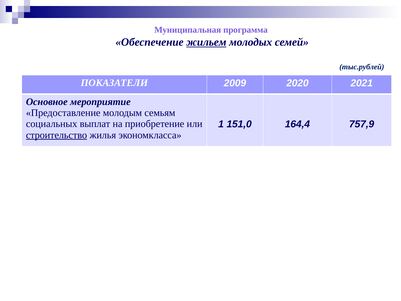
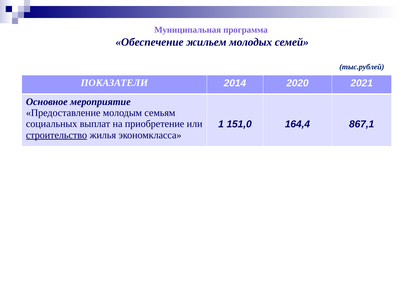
жильем underline: present -> none
2009: 2009 -> 2014
757,9: 757,9 -> 867,1
